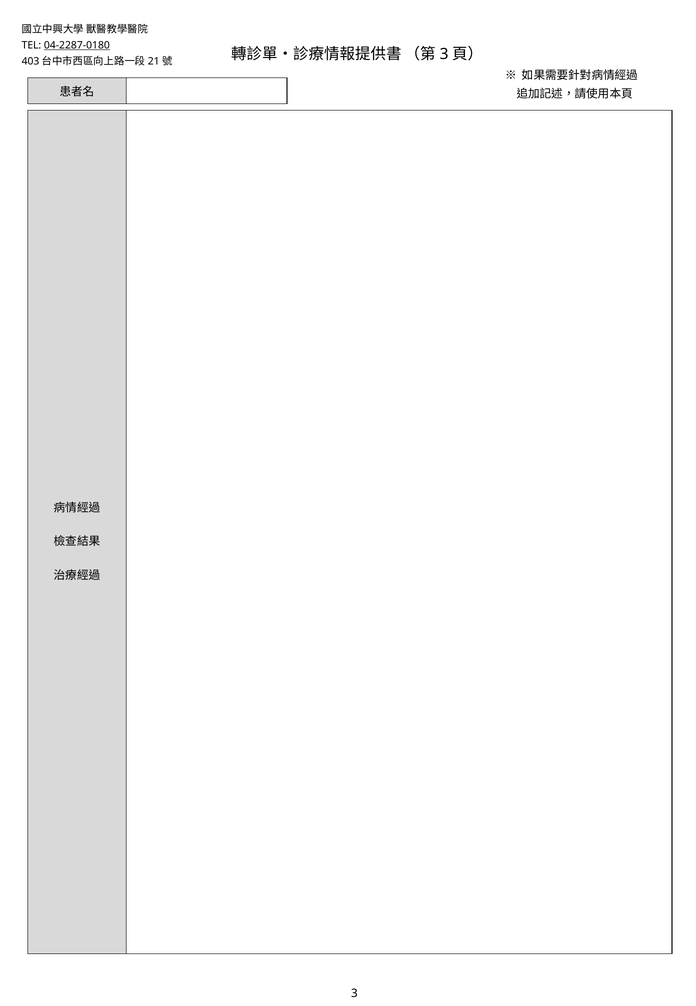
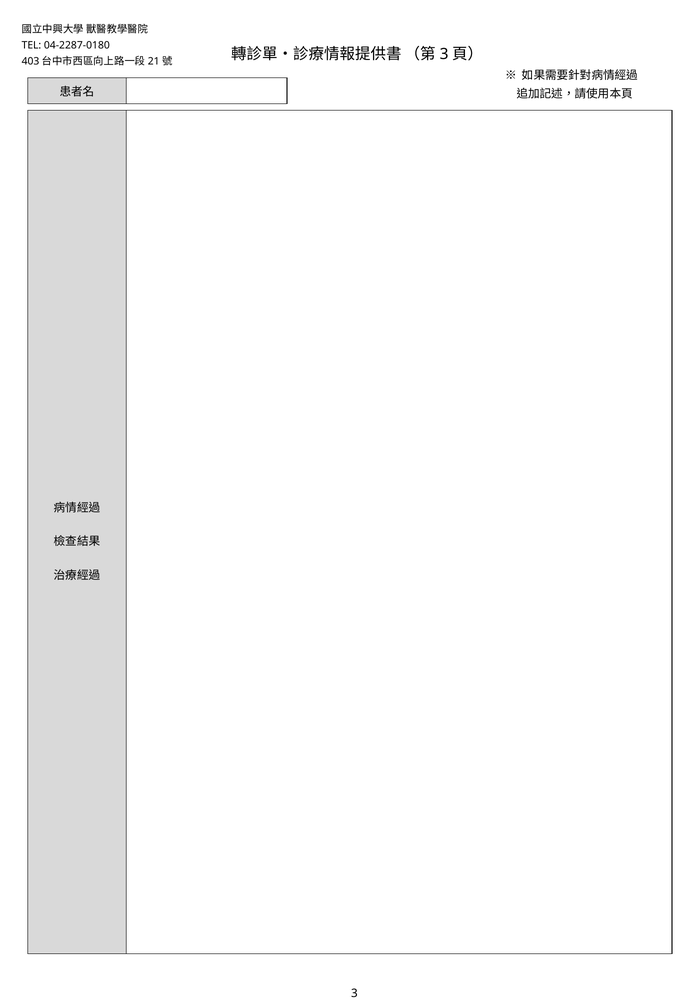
04-2287-0180 underline: present -> none
